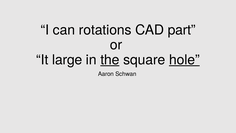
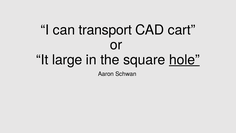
rotations: rotations -> transport
part: part -> cart
the underline: present -> none
